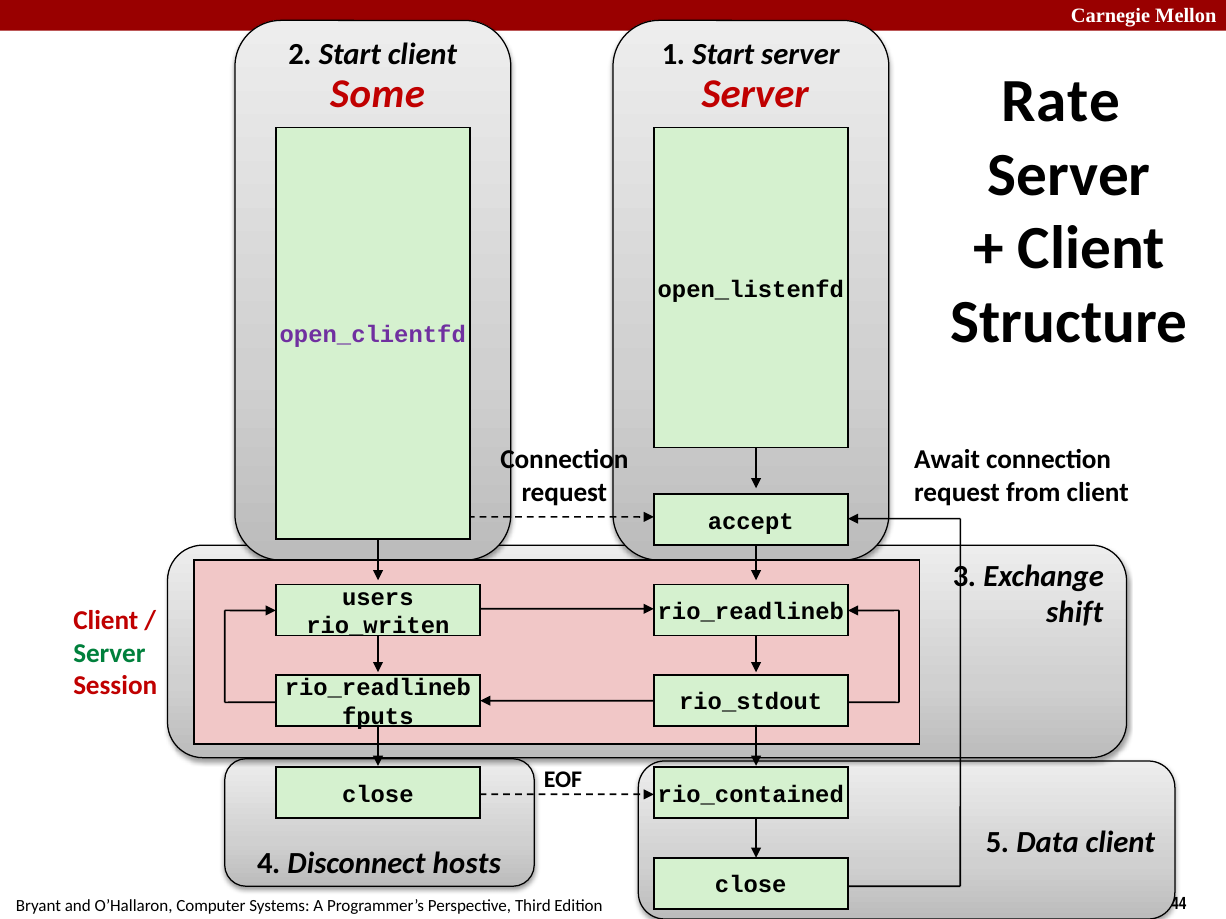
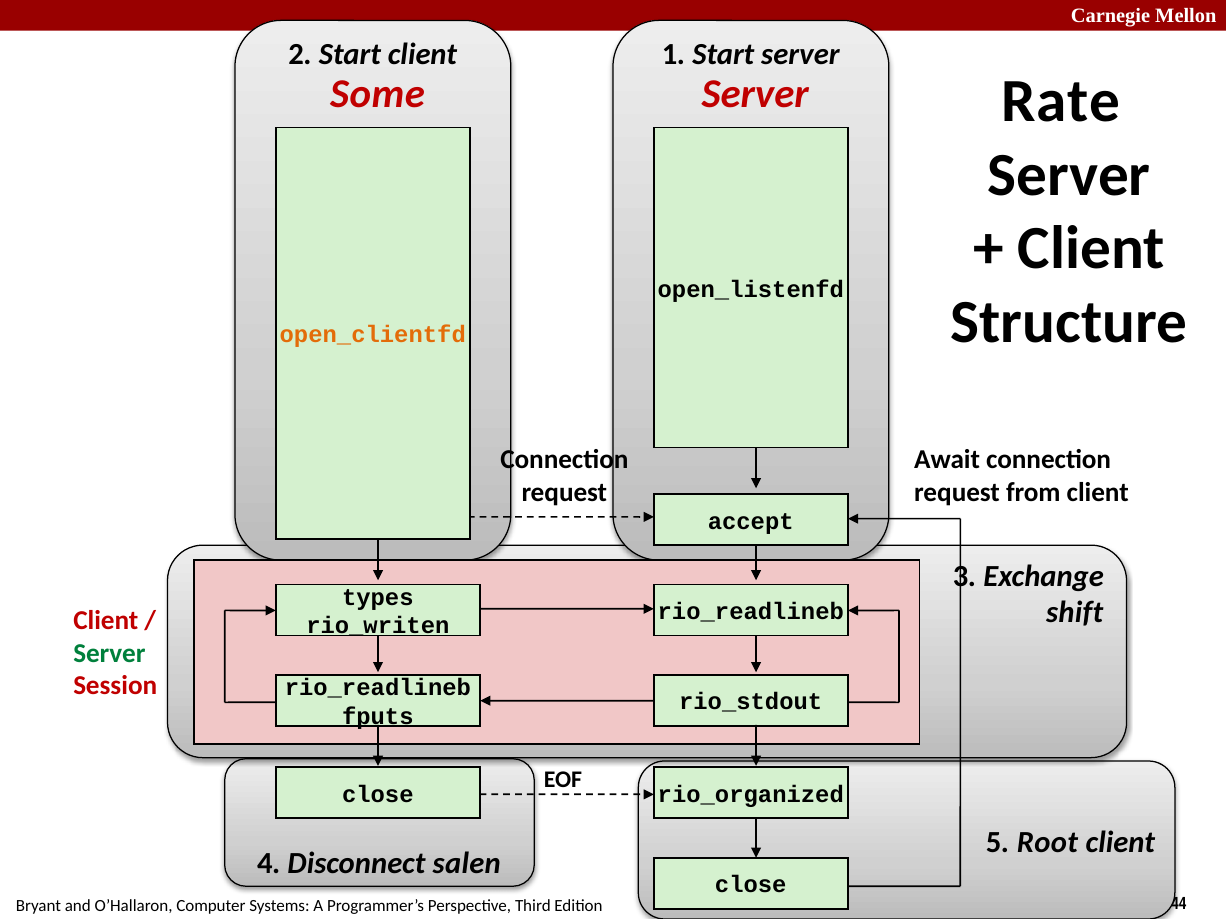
open_clientfd colour: purple -> orange
users: users -> types
rio_contained: rio_contained -> rio_organized
Data: Data -> Root
hosts: hosts -> salen
